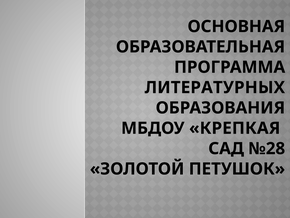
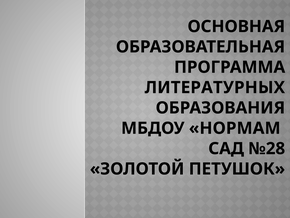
КРЕПКАЯ: КРЕПКАЯ -> НОРМАМ
